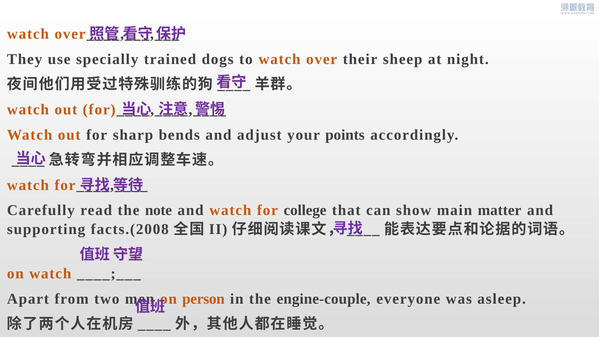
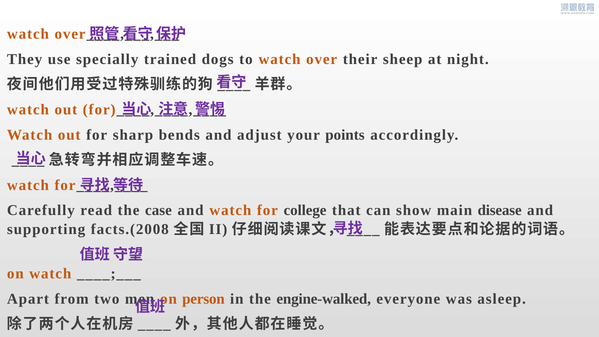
note: note -> case
matter: matter -> disease
engine-couple: engine-couple -> engine-walked
